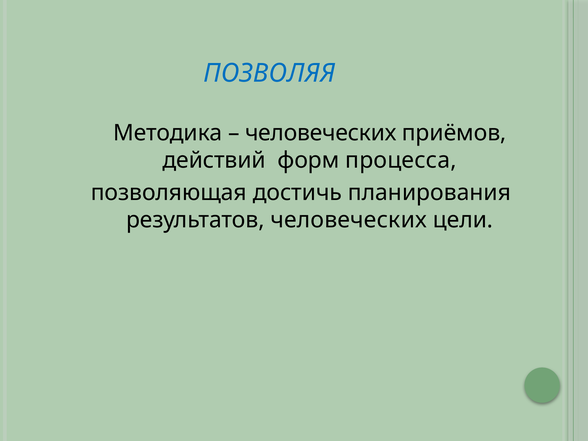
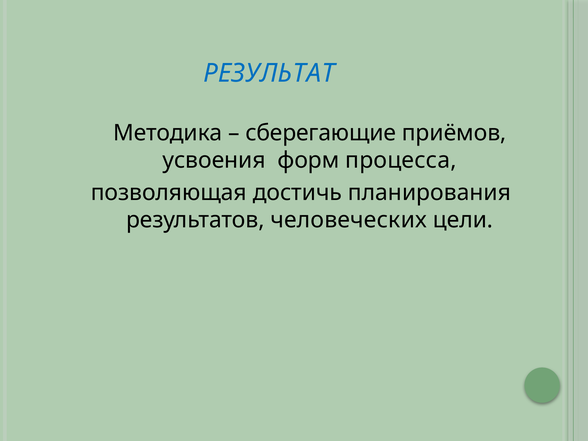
ПОЗВОЛЯЯ: ПОЗВОЛЯЯ -> РЕЗУЛЬТАТ
человеческих at (321, 133): человеческих -> сберегающие
действий: действий -> усвоения
